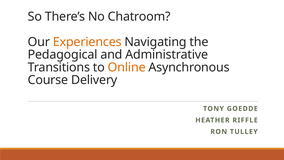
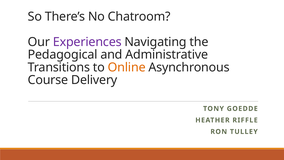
Experiences colour: orange -> purple
